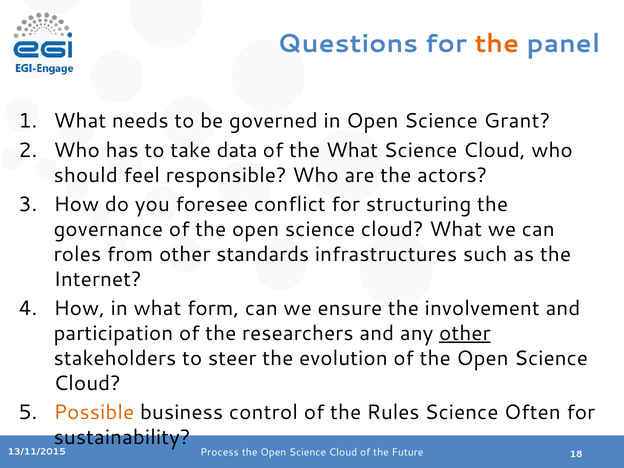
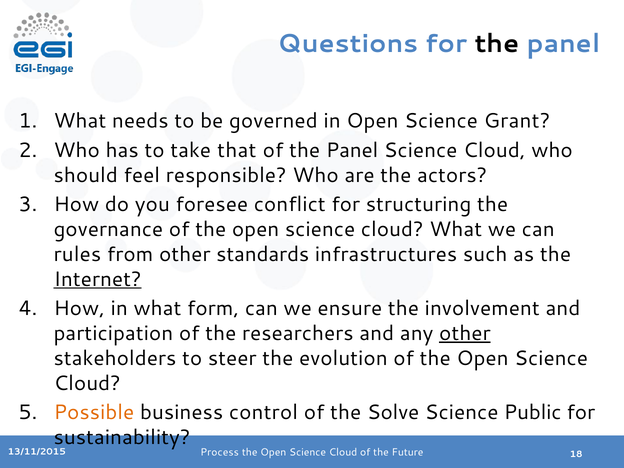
the at (497, 44) colour: orange -> black
data: data -> that
of the What: What -> Panel
roles: roles -> rules
Internet underline: none -> present
Rules: Rules -> Solve
Often: Often -> Public
